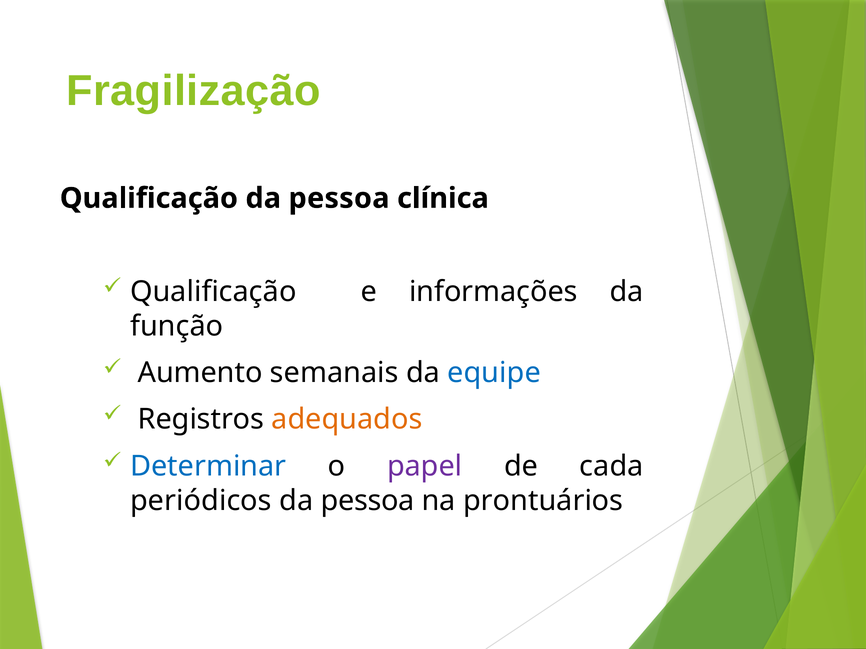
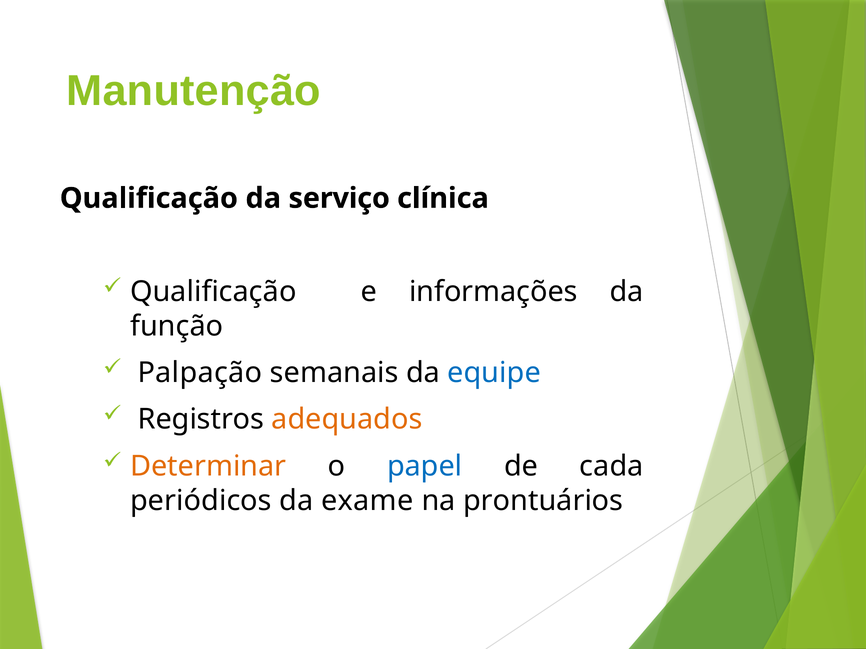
Fragilização: Fragilização -> Manutenção
Qualificação da pessoa: pessoa -> serviço
Aumento: Aumento -> Palpação
Determinar colour: blue -> orange
papel colour: purple -> blue
pessoa at (368, 501): pessoa -> exame
